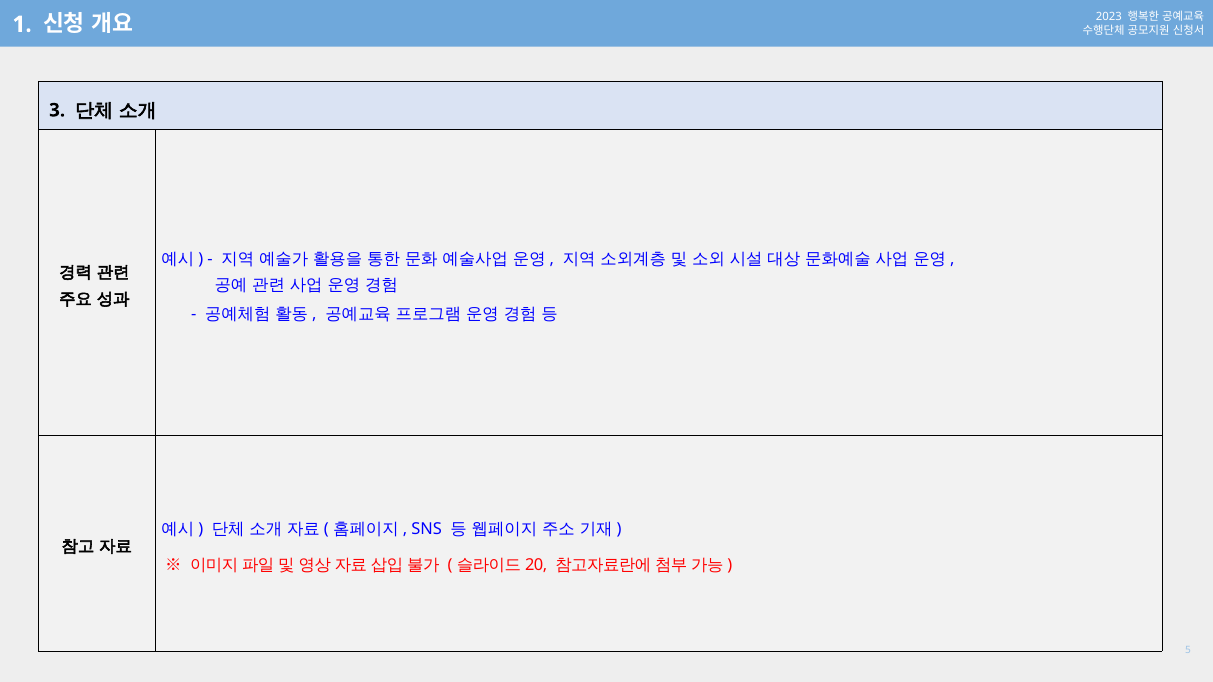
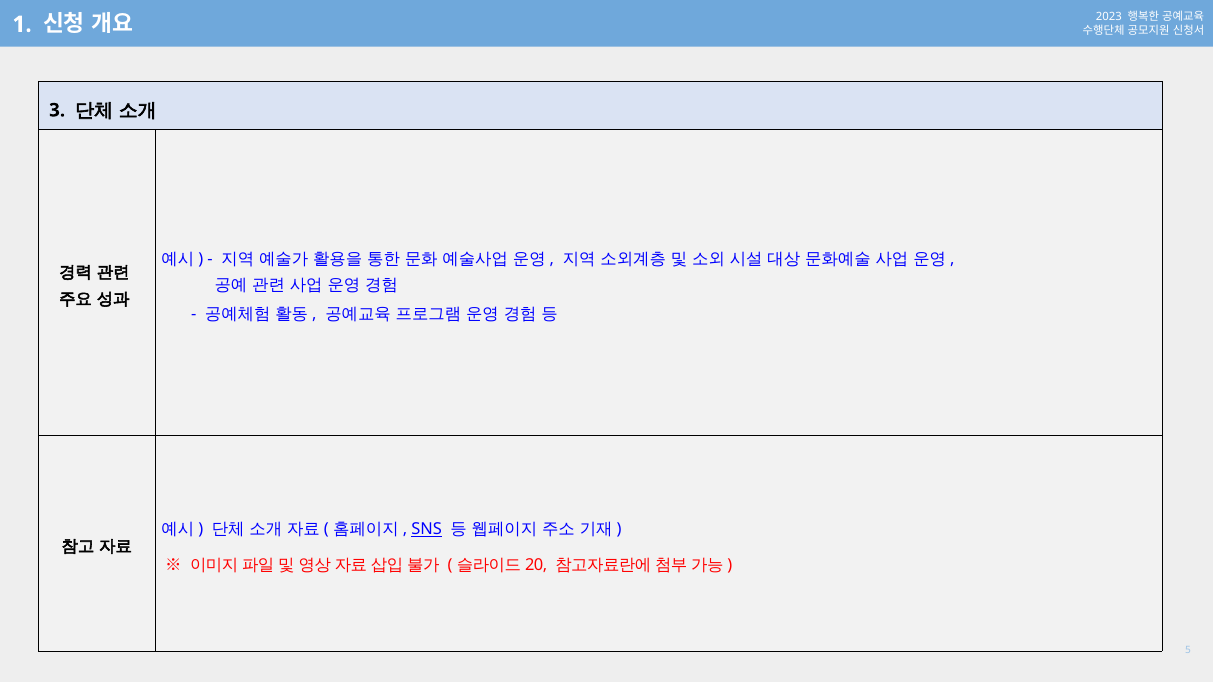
SNS underline: none -> present
